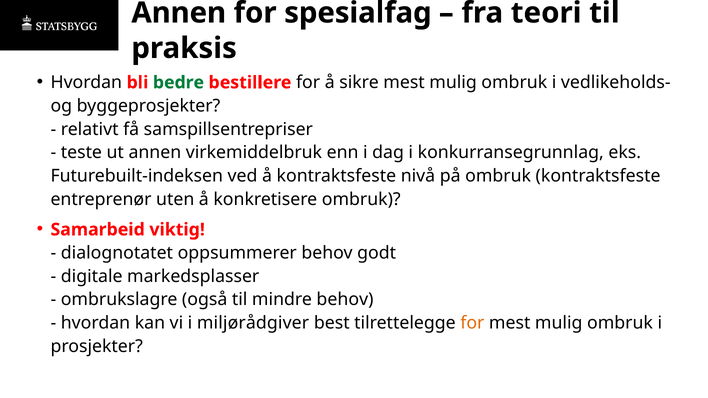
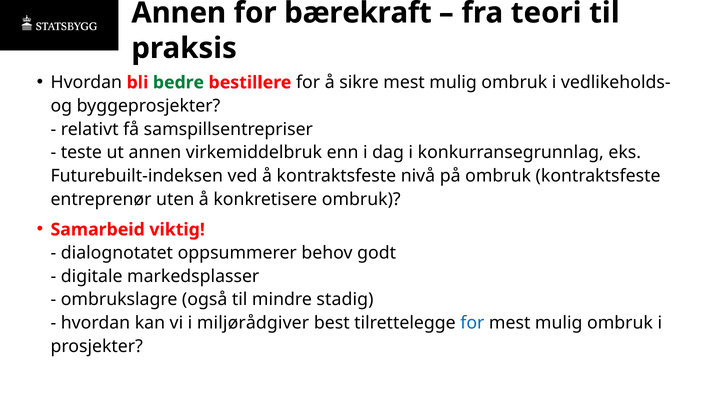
spesialfag: spesialfag -> bærekraft
mindre behov: behov -> stadig
for at (472, 323) colour: orange -> blue
